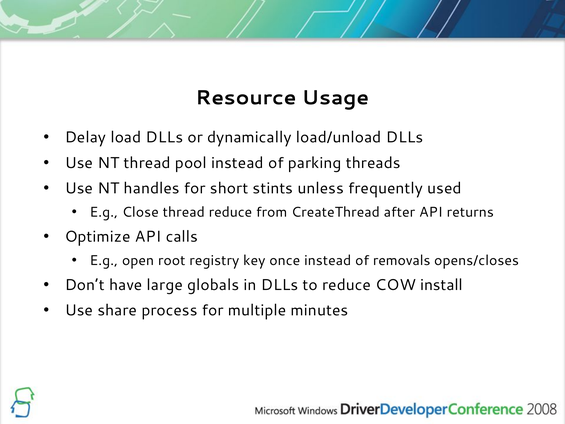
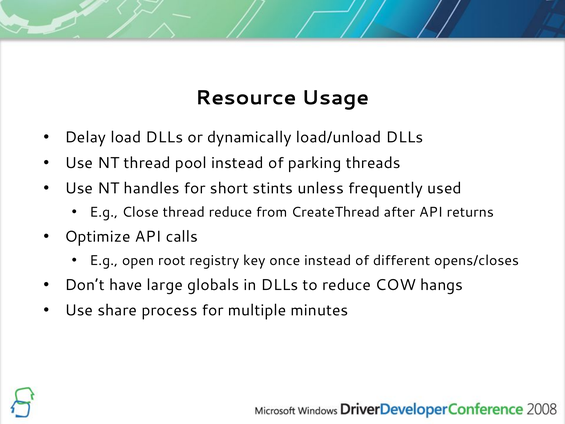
removals: removals -> different
install: install -> hangs
